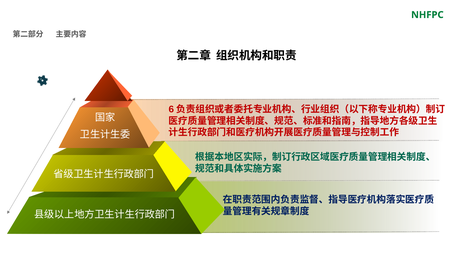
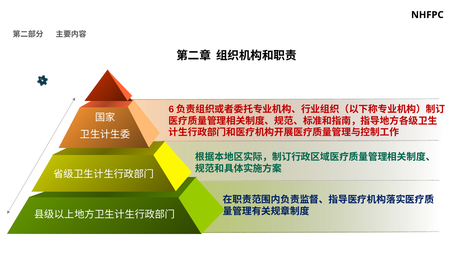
NHFPC colour: green -> black
